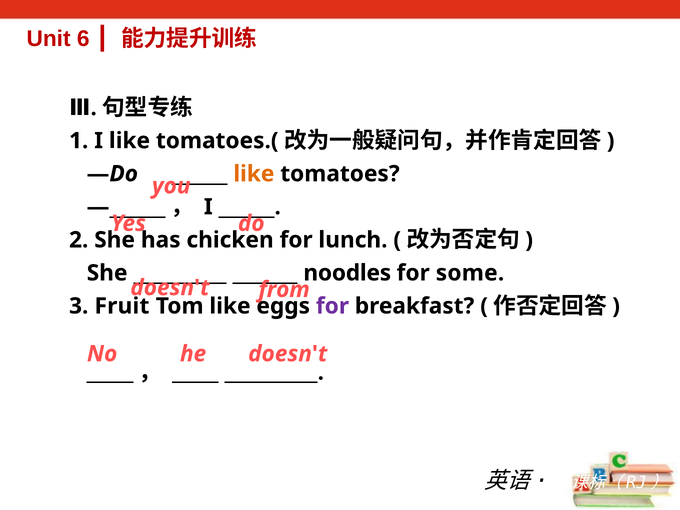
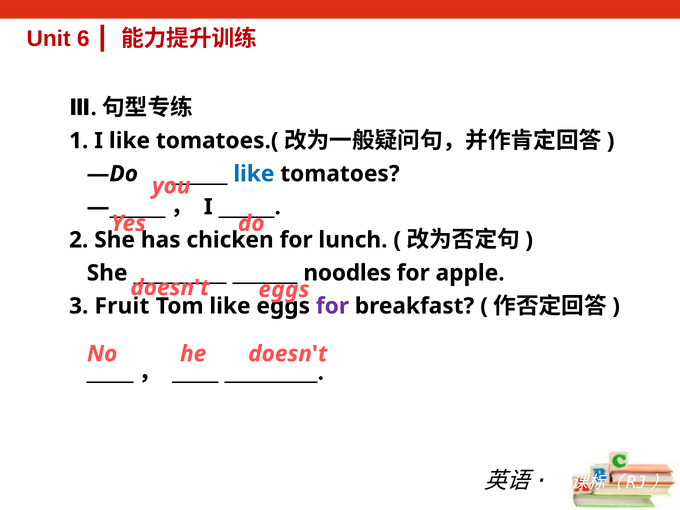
like at (254, 174) colour: orange -> blue
some: some -> apple
doesn't from: from -> eggs
